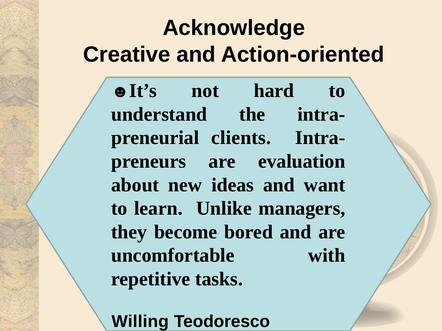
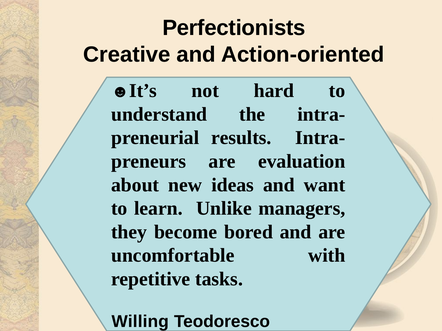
Acknowledge: Acknowledge -> Perfectionists
clients: clients -> results
